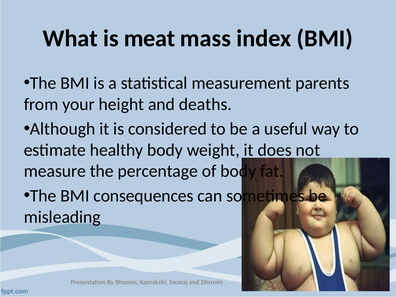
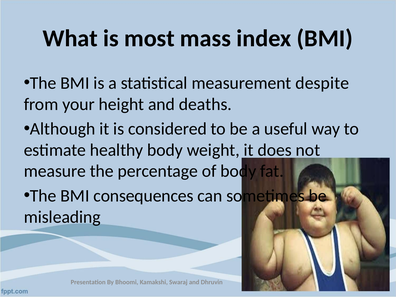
meat: meat -> most
parents: parents -> despite
